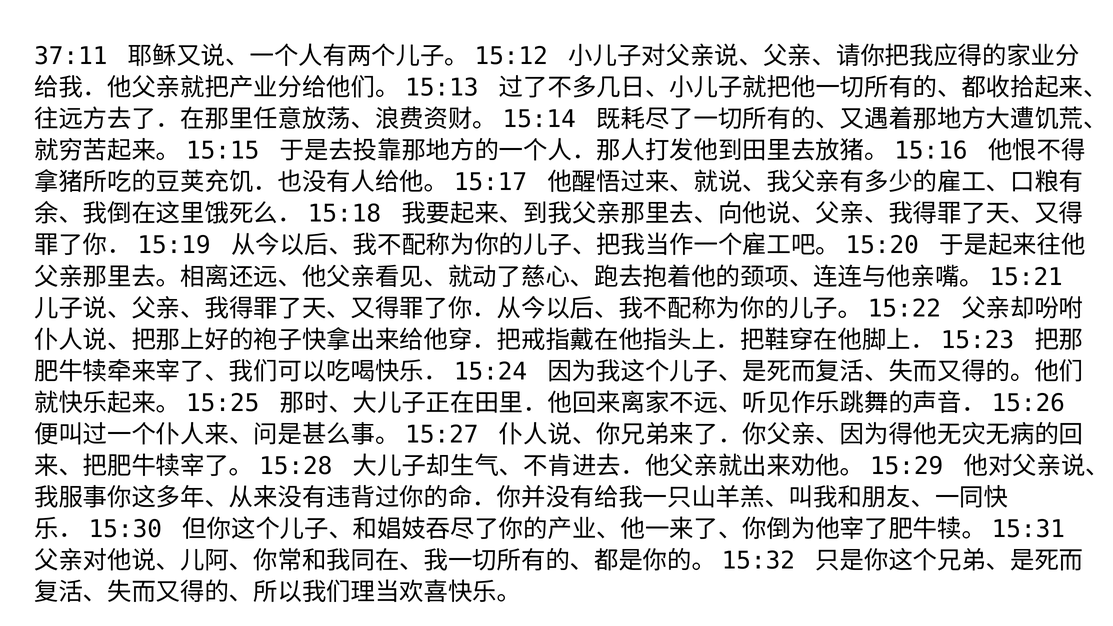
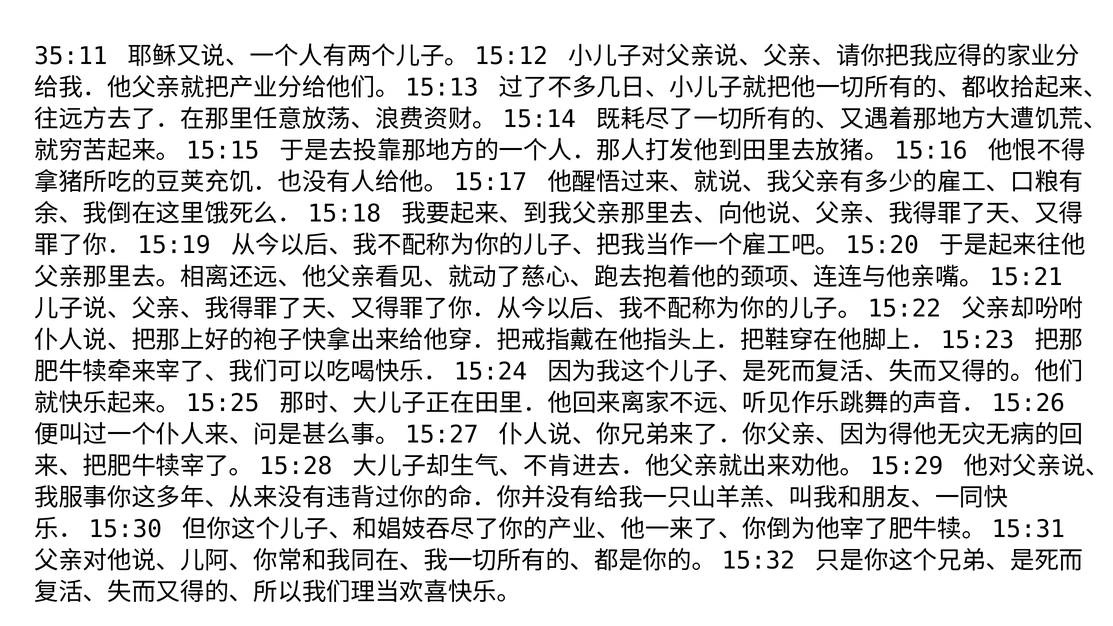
37:11: 37:11 -> 35:11
